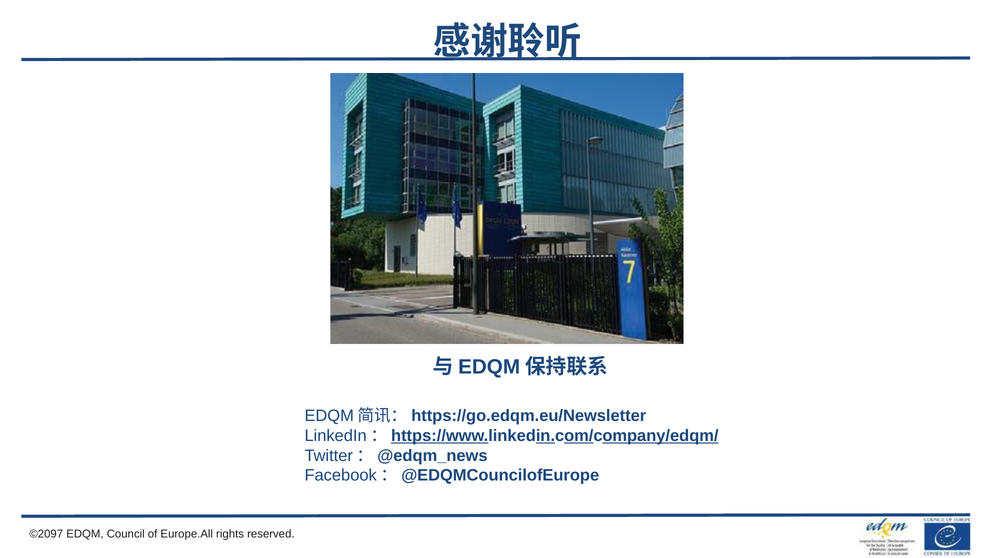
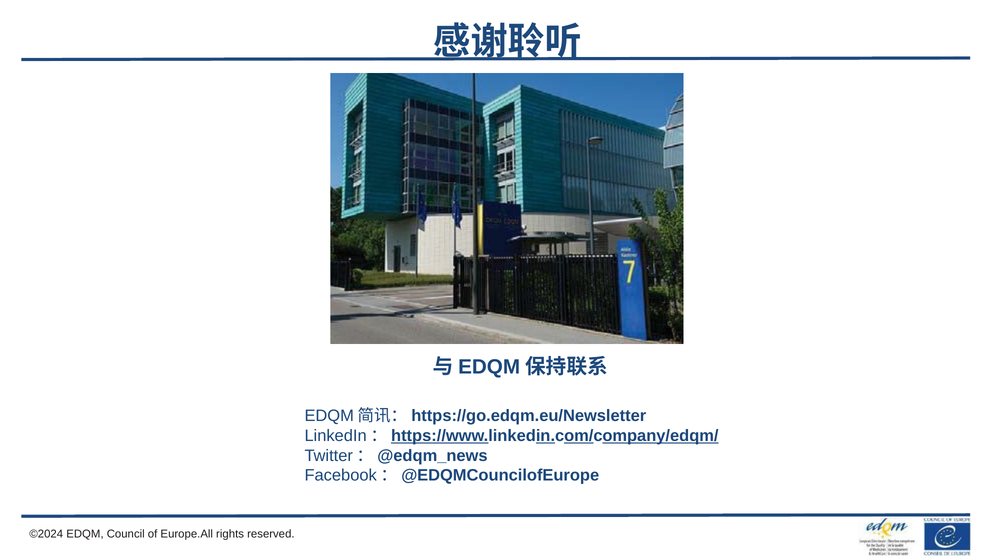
©2097: ©2097 -> ©2024
